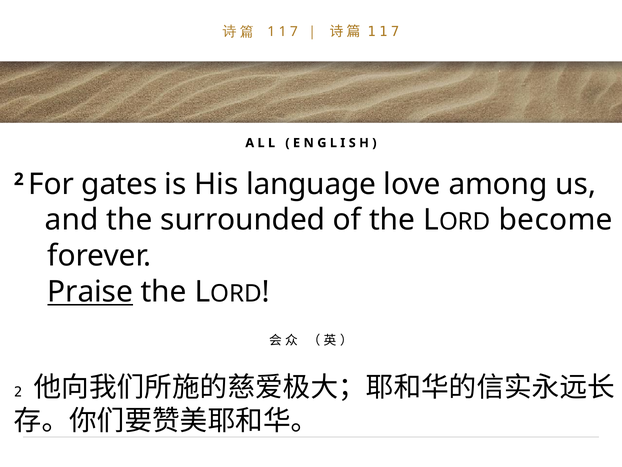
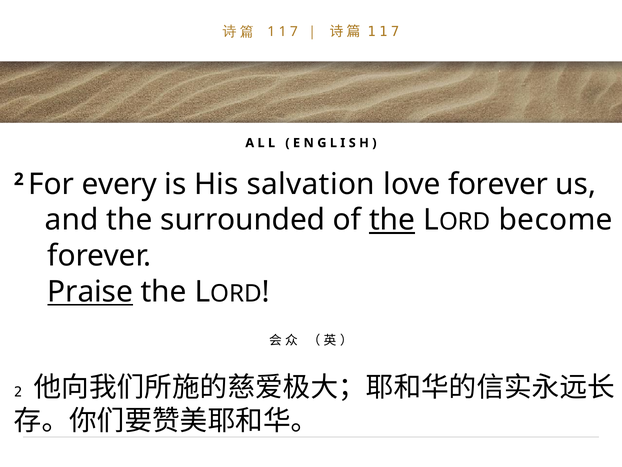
gates: gates -> every
language: language -> salvation
love among: among -> forever
the at (392, 220) underline: none -> present
